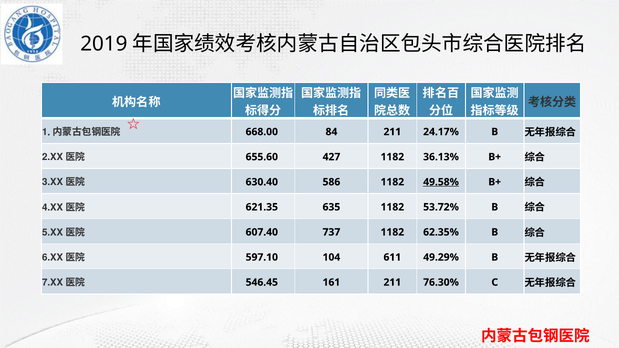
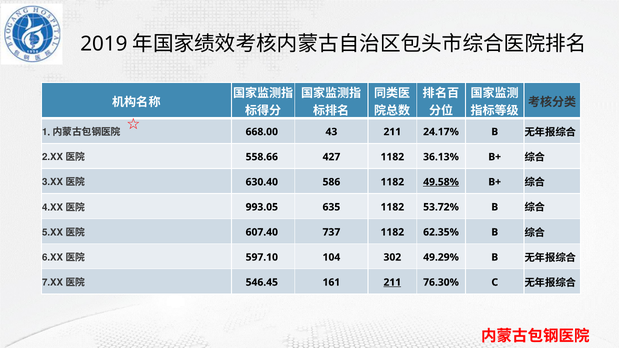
84: 84 -> 43
655.60: 655.60 -> 558.66
621.35: 621.35 -> 993.05
611: 611 -> 302
211 at (392, 282) underline: none -> present
